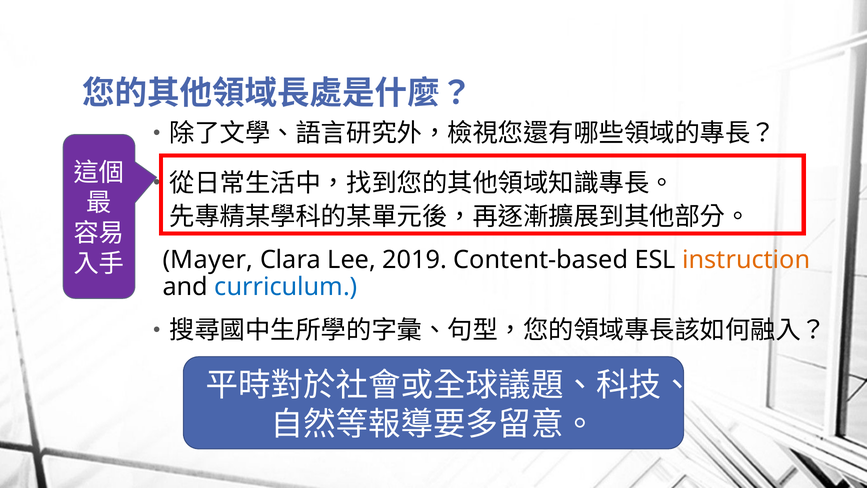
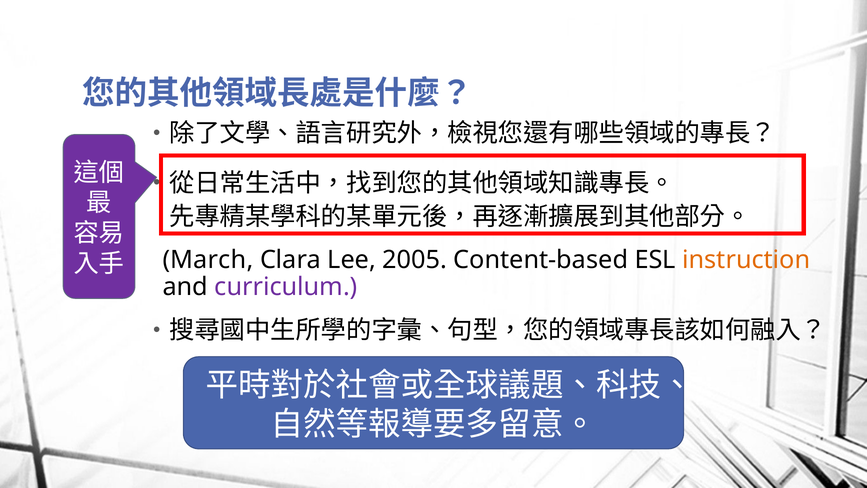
Mayer: Mayer -> March
2019: 2019 -> 2005
curriculum colour: blue -> purple
